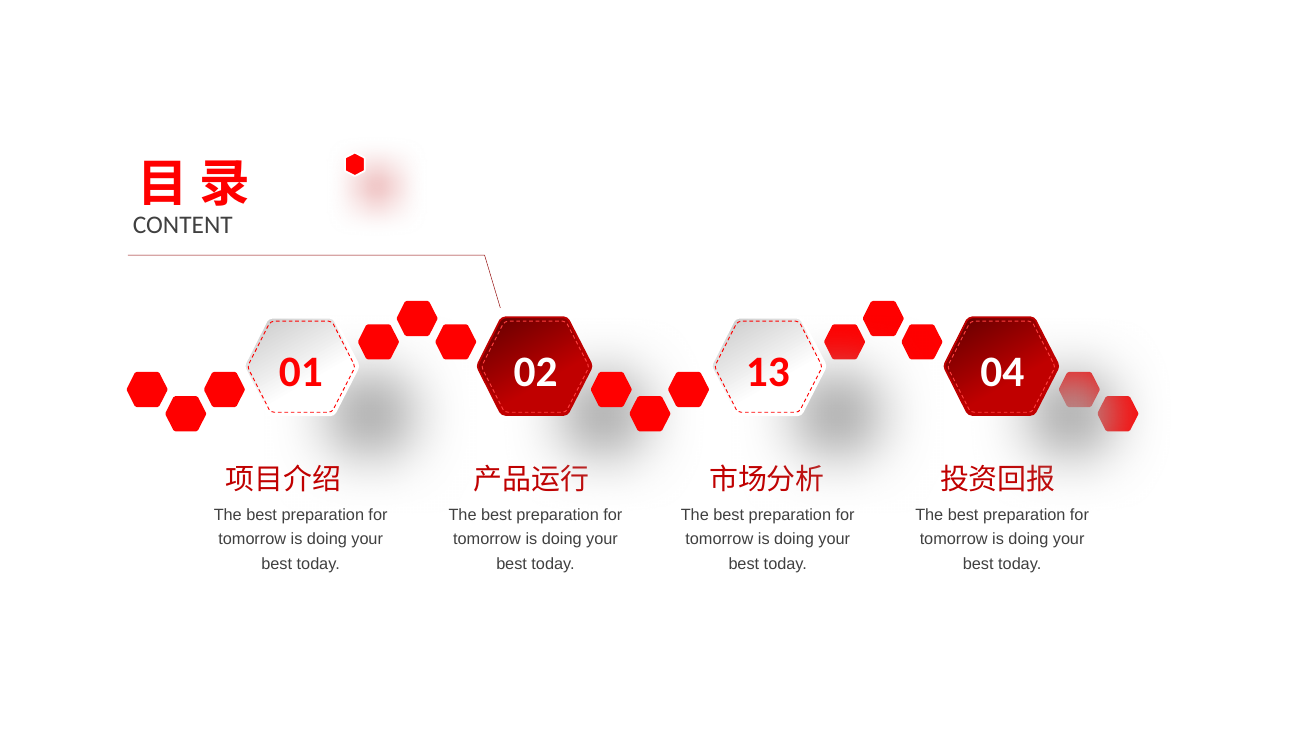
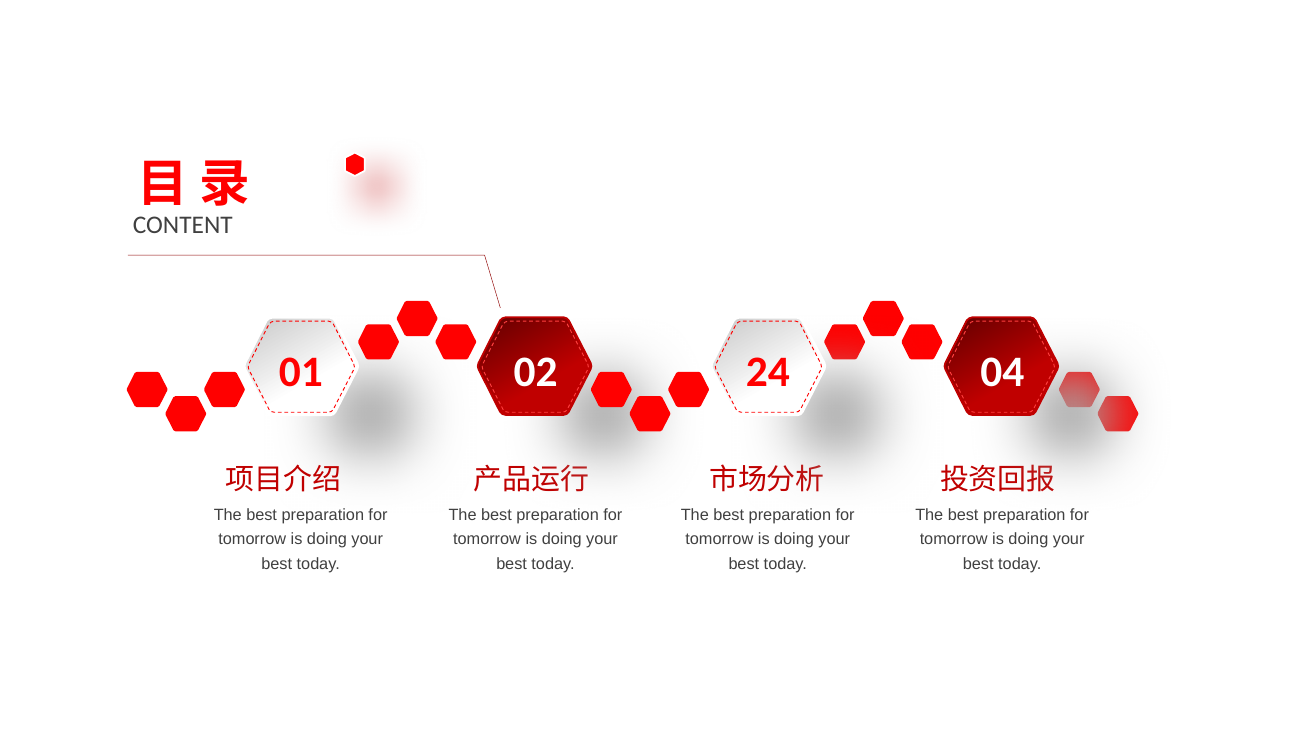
13: 13 -> 24
